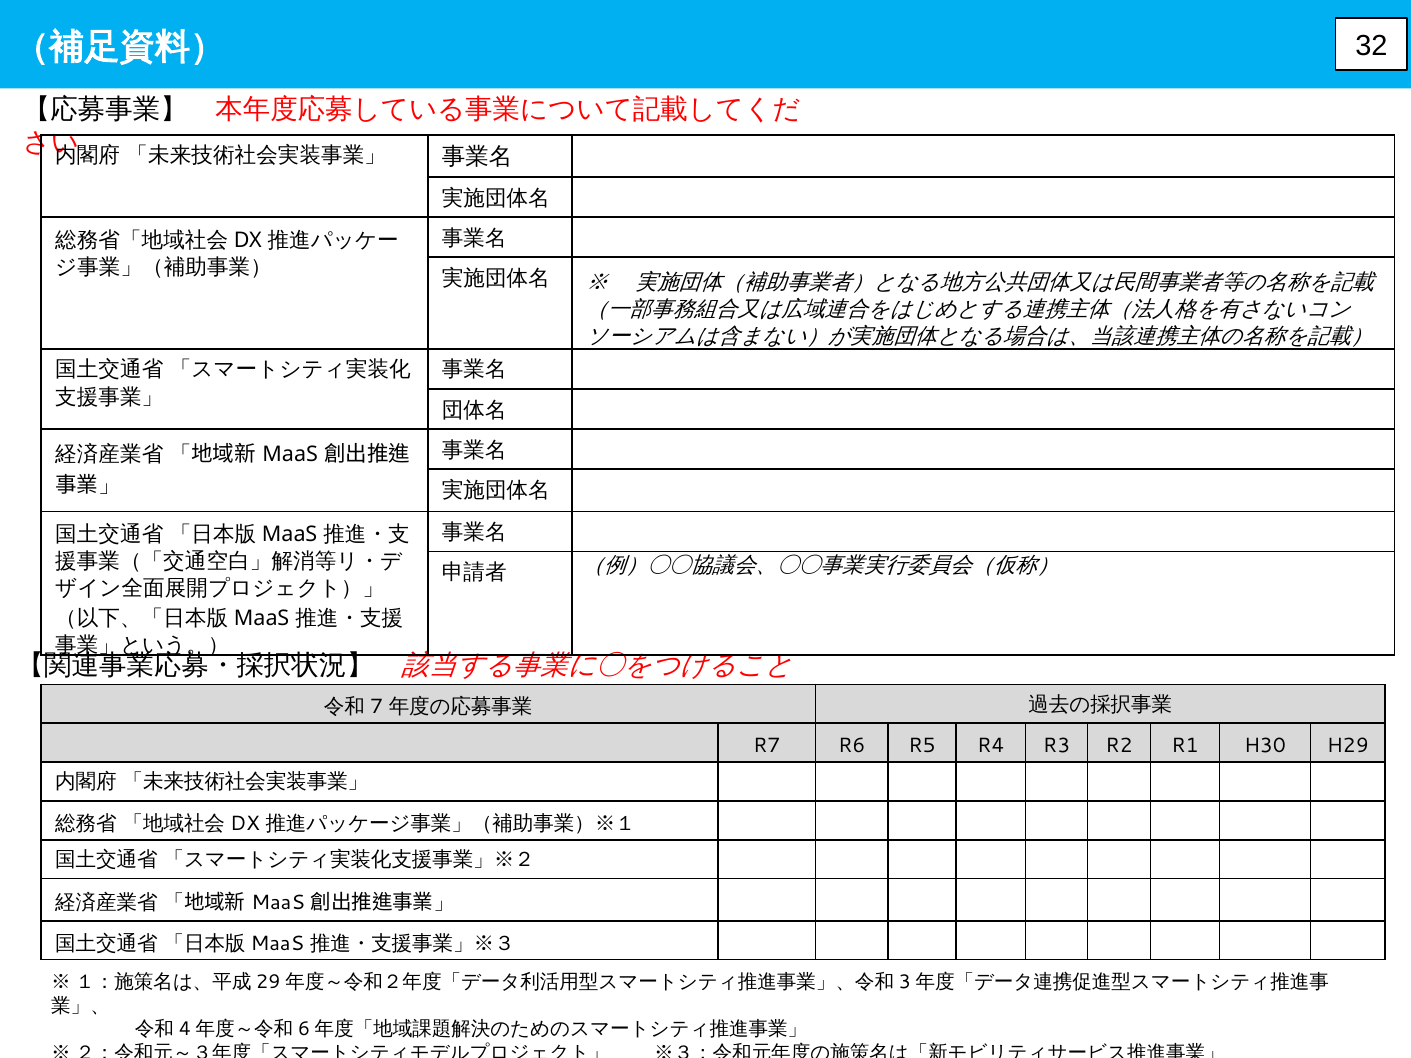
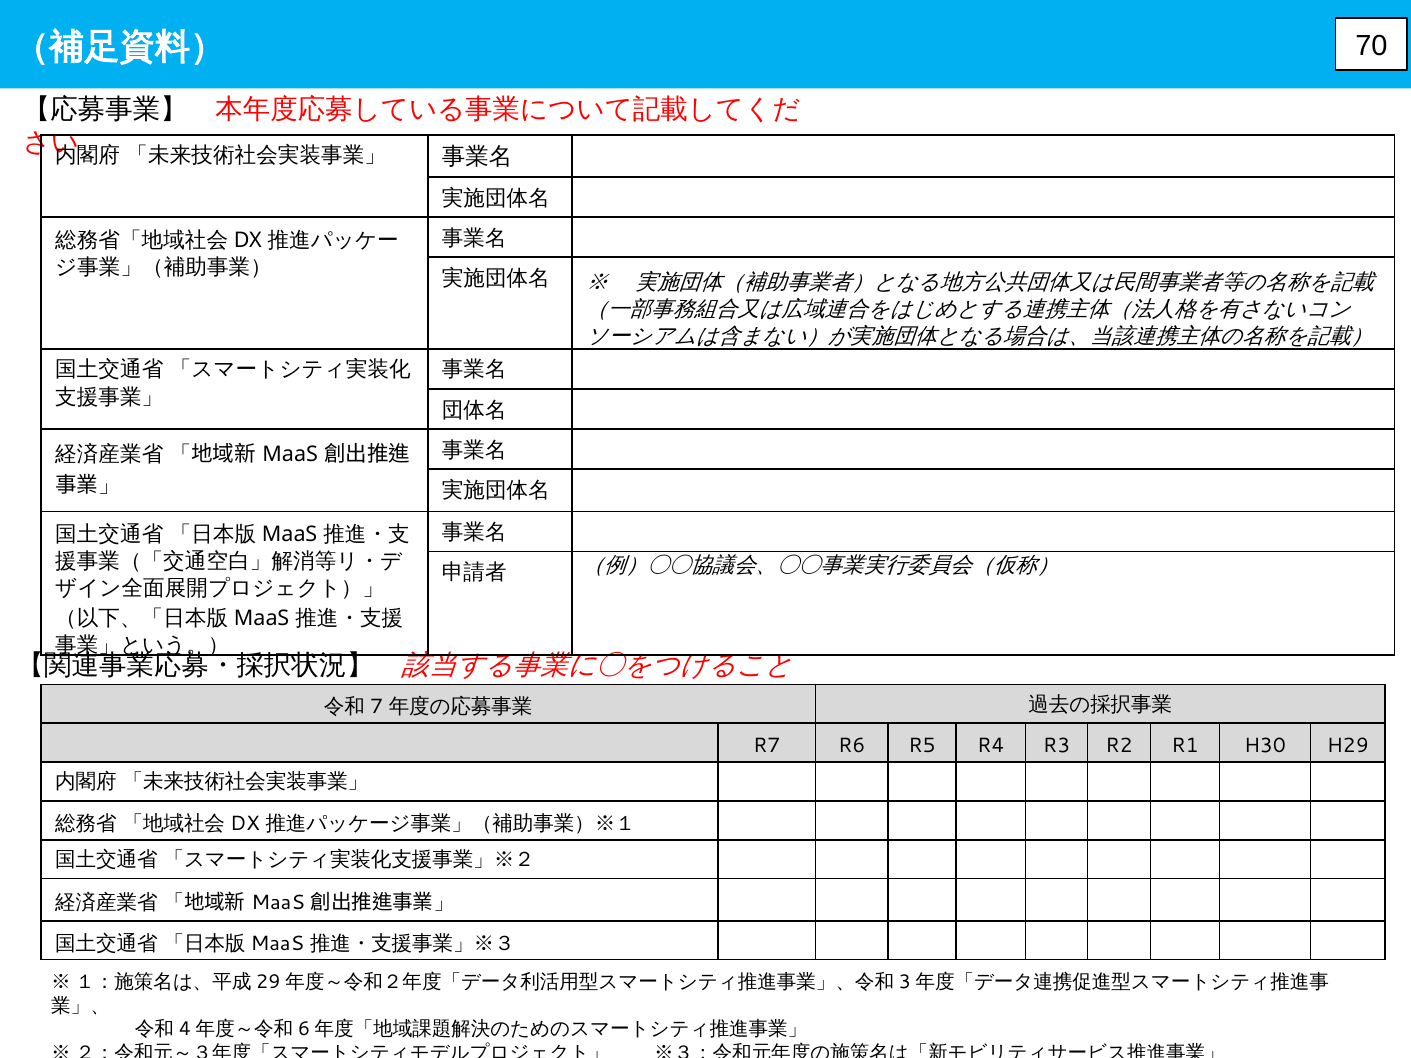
32: 32 -> 70
